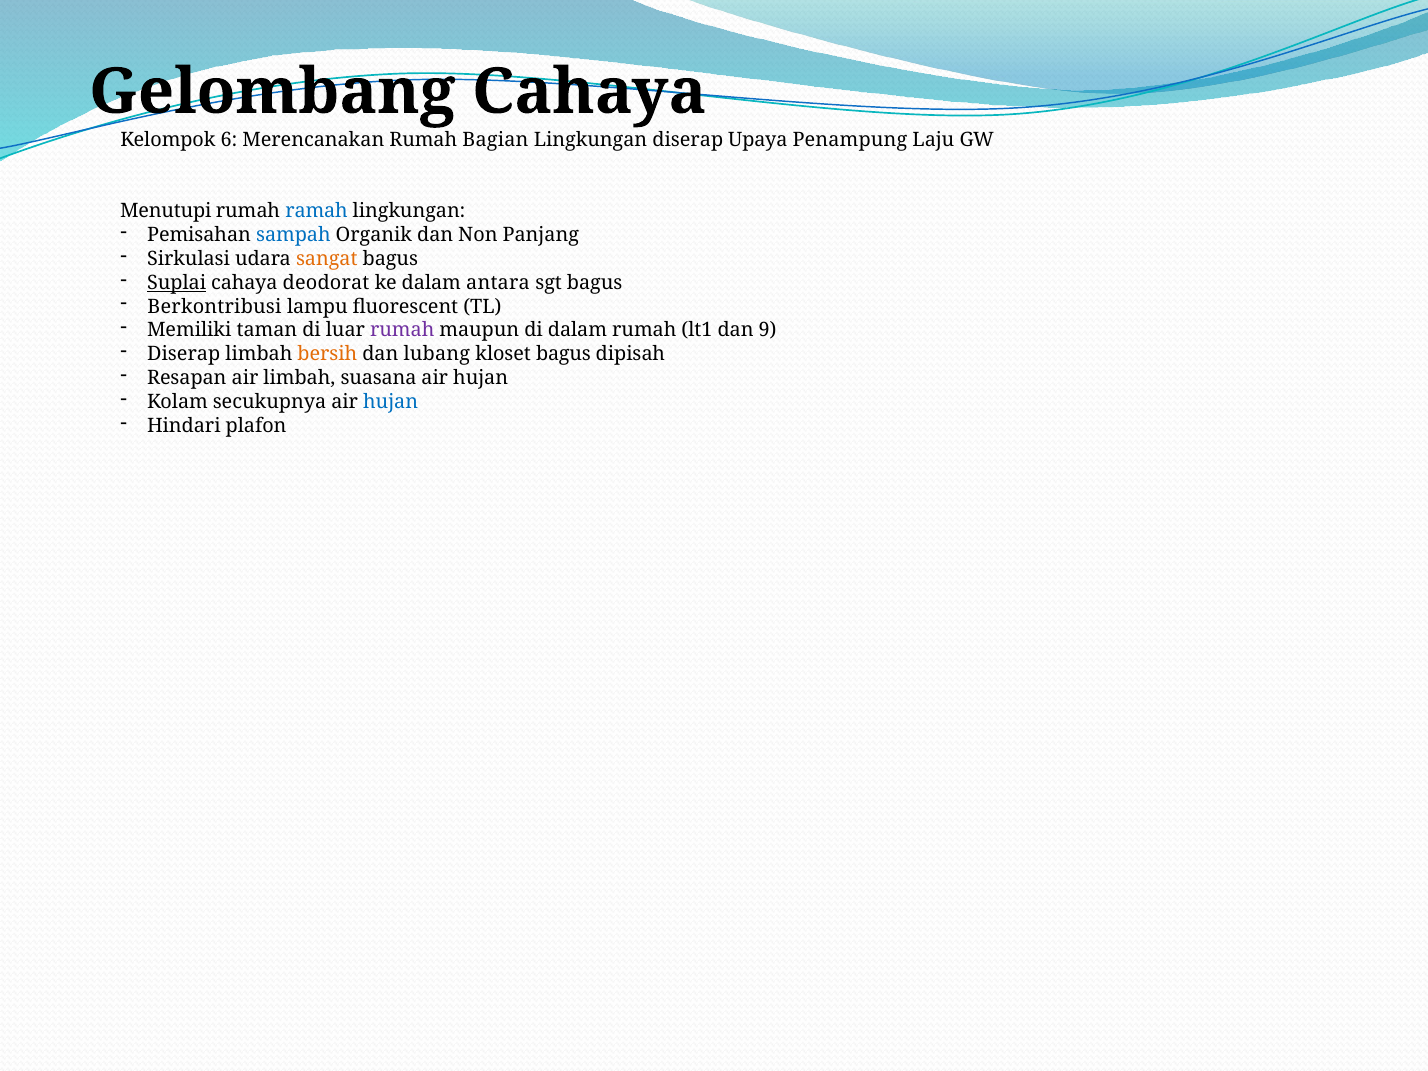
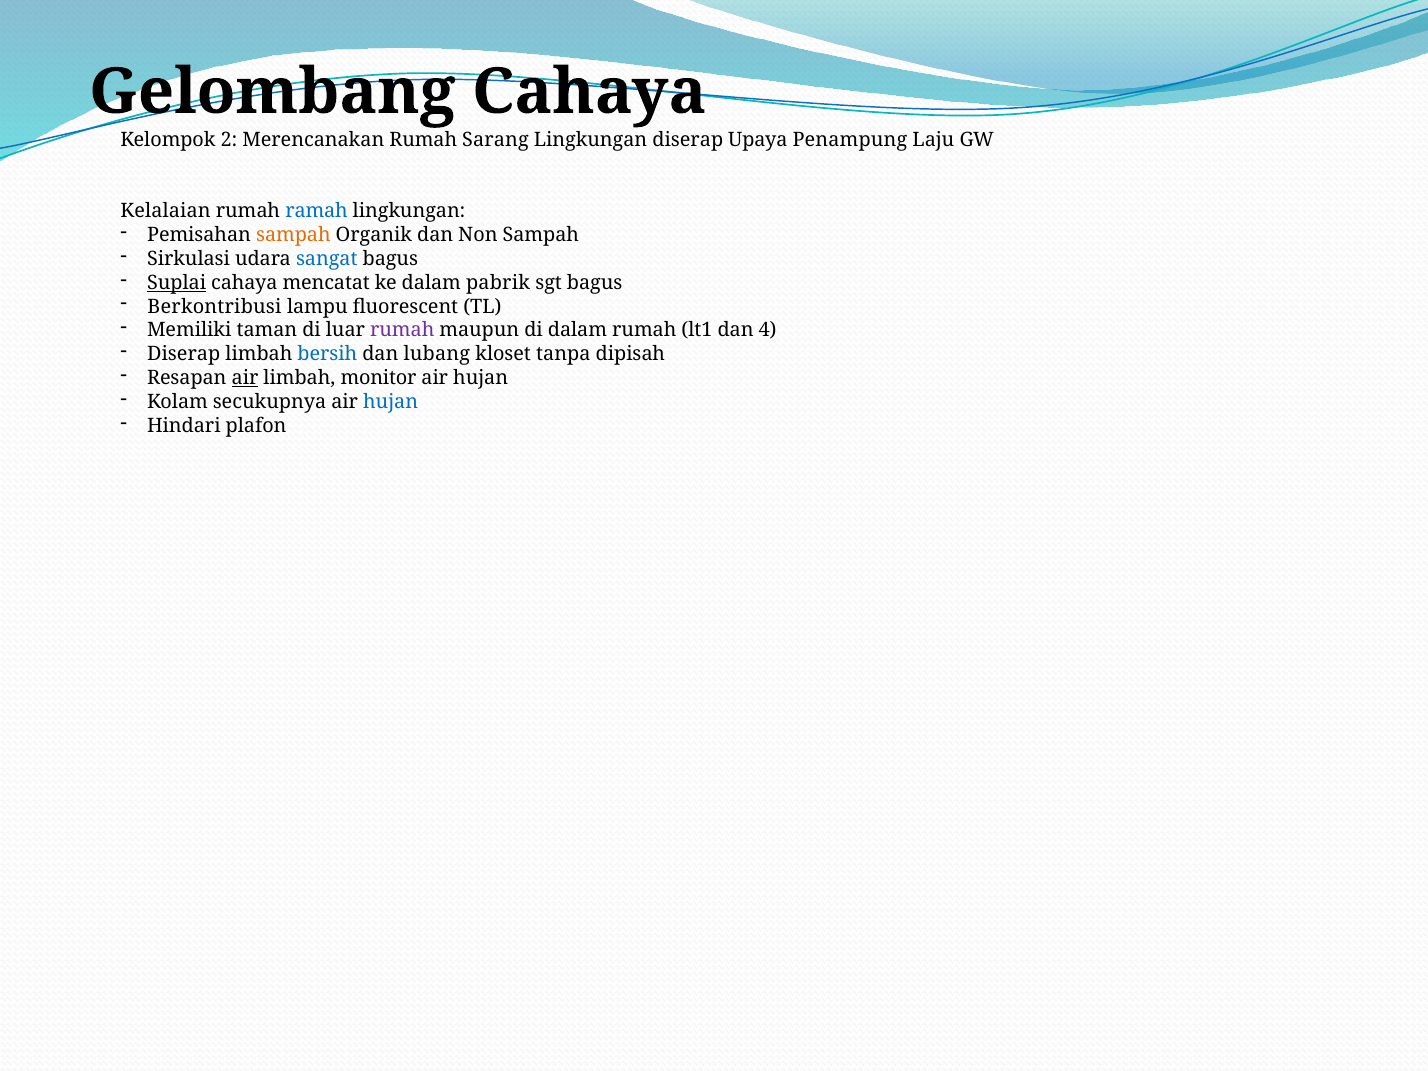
6: 6 -> 2
Bagian: Bagian -> Sarang
Menutupi: Menutupi -> Kelalaian
sampah at (293, 235) colour: blue -> orange
Non Panjang: Panjang -> Sampah
sangat colour: orange -> blue
deodorat: deodorat -> mencatat
antara: antara -> pabrik
9: 9 -> 4
bersih colour: orange -> blue
kloset bagus: bagus -> tanpa
air at (245, 378) underline: none -> present
suasana: suasana -> monitor
